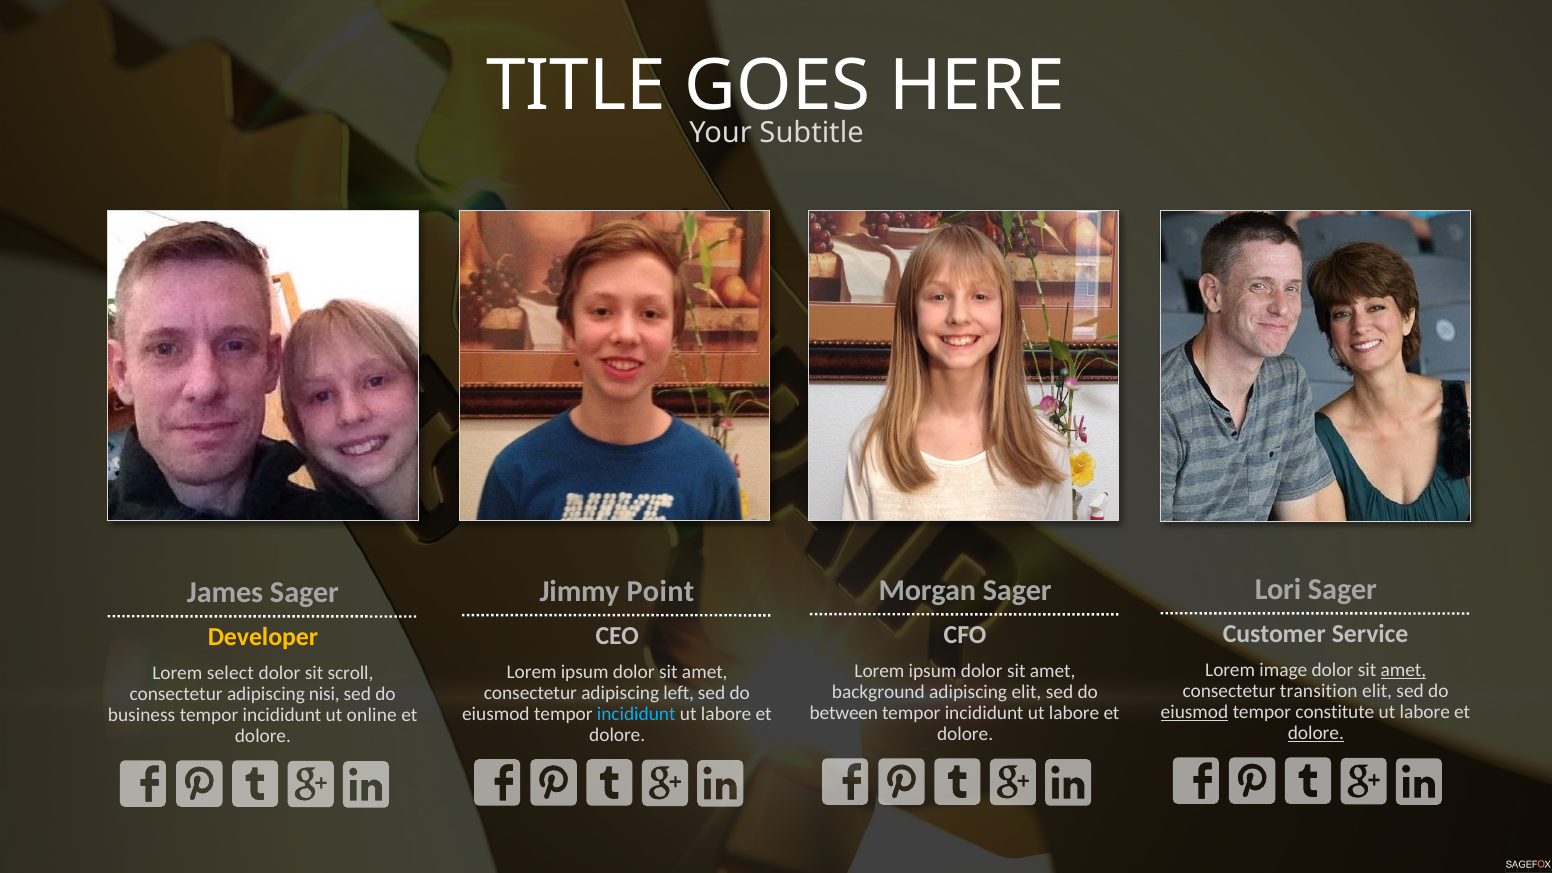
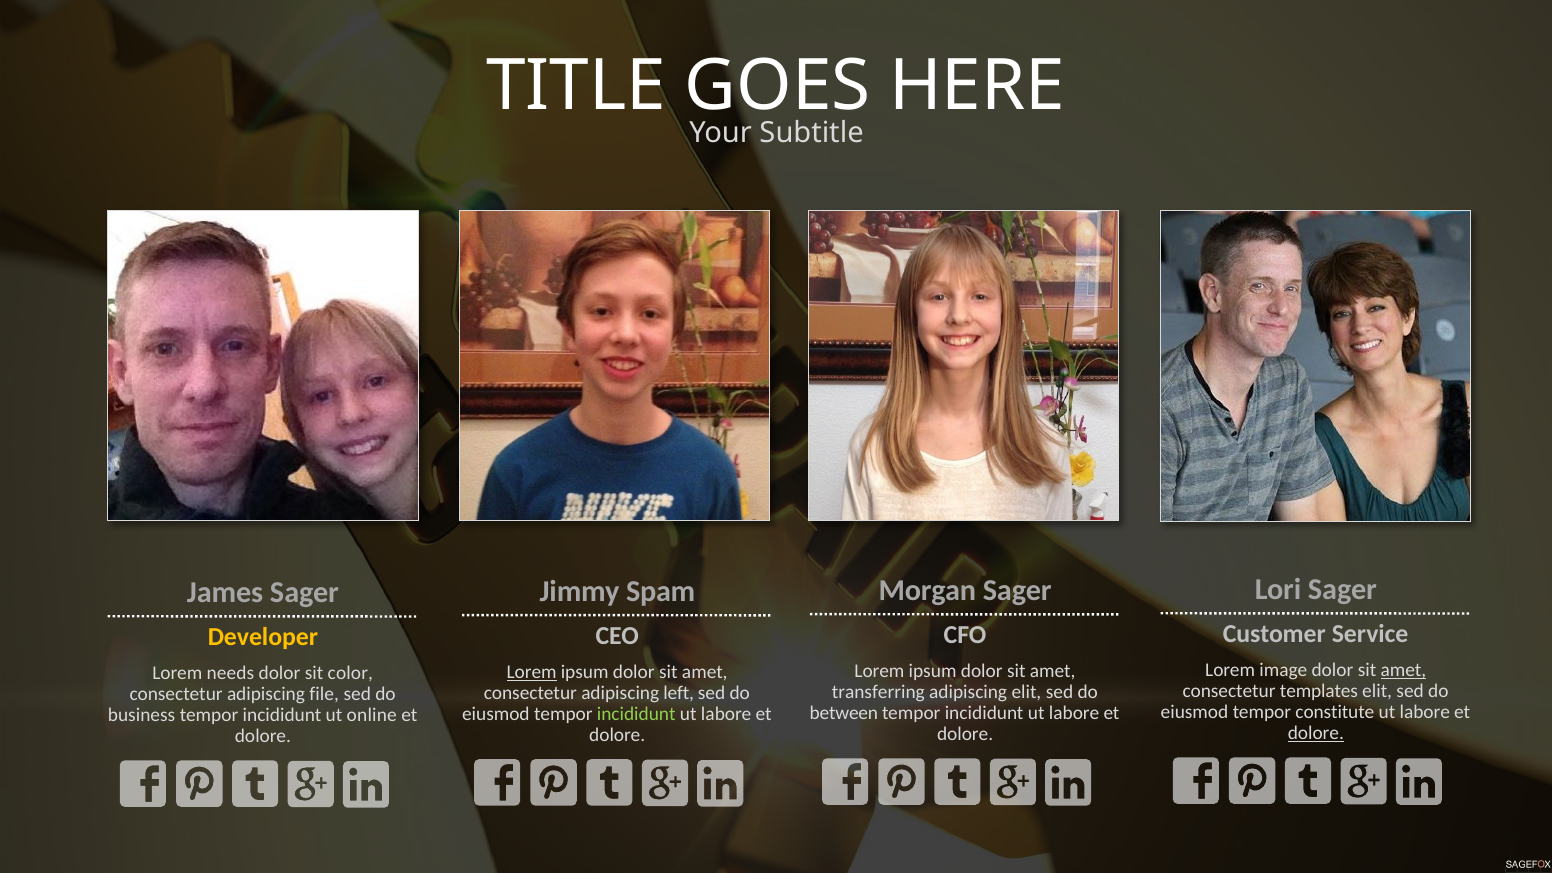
Point: Point -> Spam
Lorem at (532, 672) underline: none -> present
select: select -> needs
scroll: scroll -> color
transition: transition -> templates
background: background -> transferring
nisi: nisi -> file
eiusmod at (1194, 712) underline: present -> none
incididunt at (636, 714) colour: light blue -> light green
